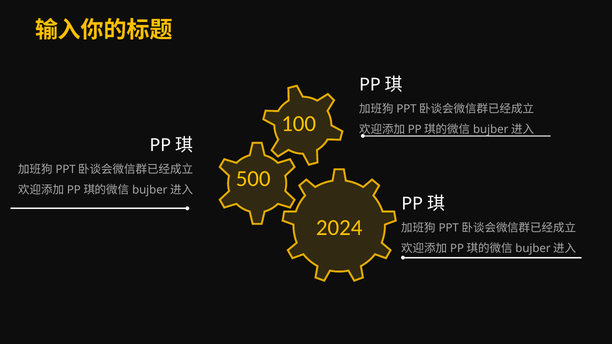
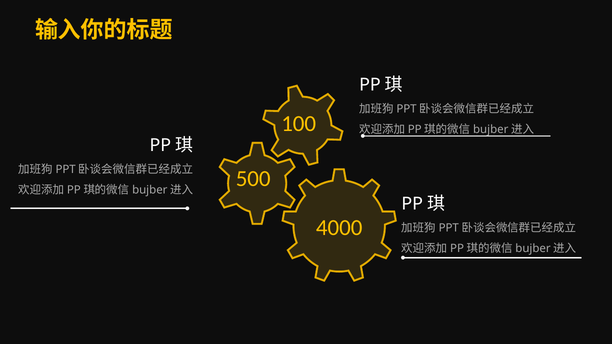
2024: 2024 -> 4000
